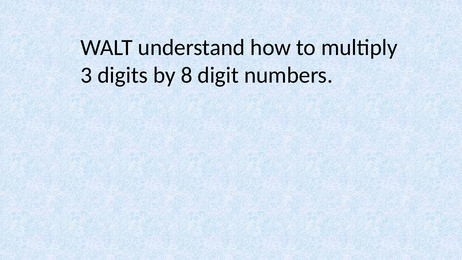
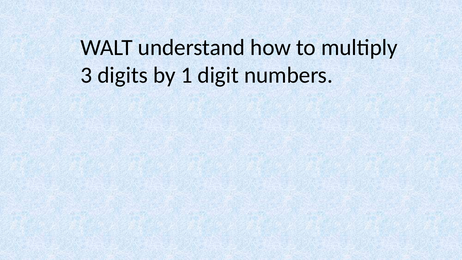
8: 8 -> 1
